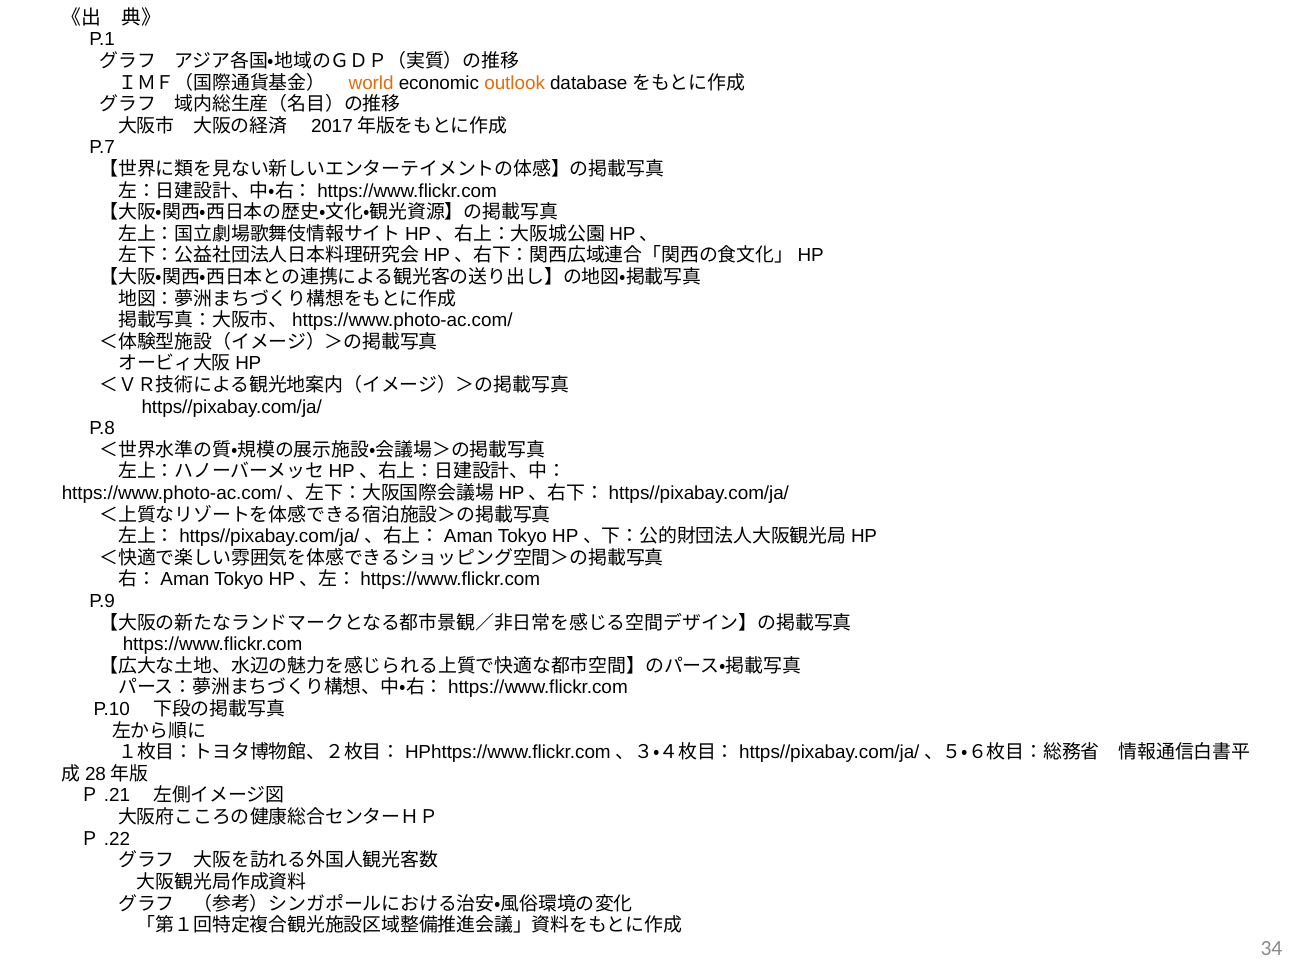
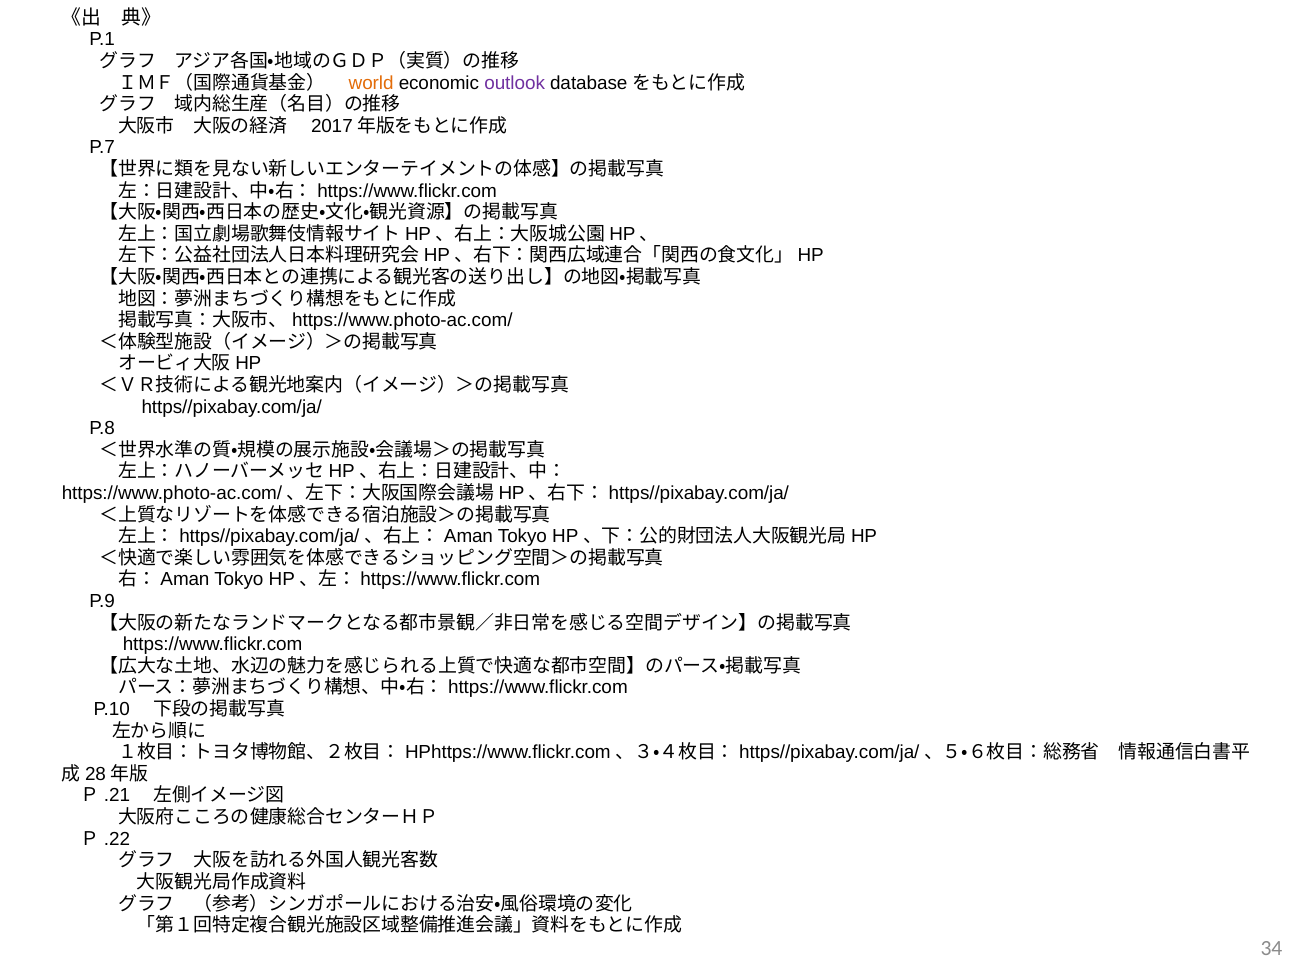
outlook colour: orange -> purple
